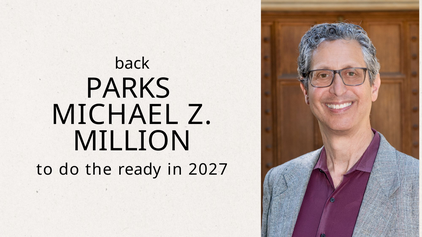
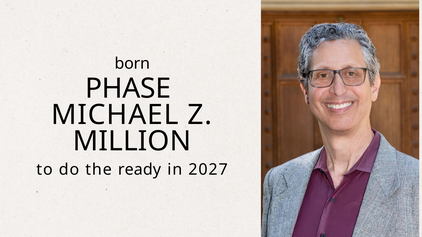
back: back -> born
PARKS: PARKS -> PHASE
